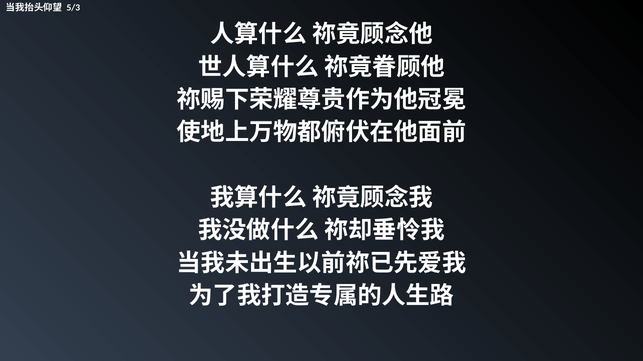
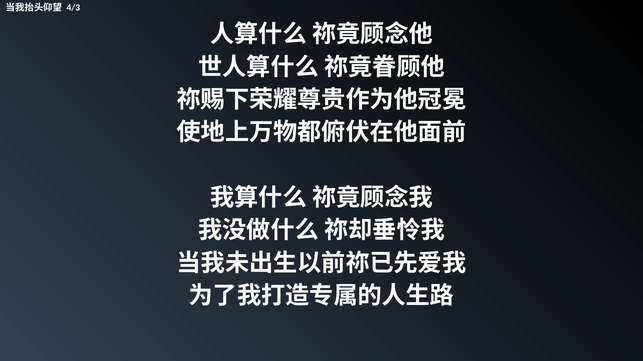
5/3: 5/3 -> 4/3
